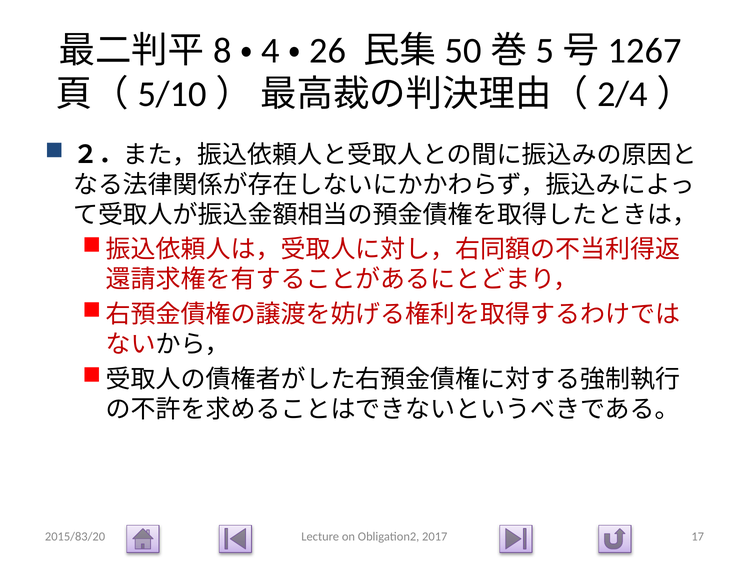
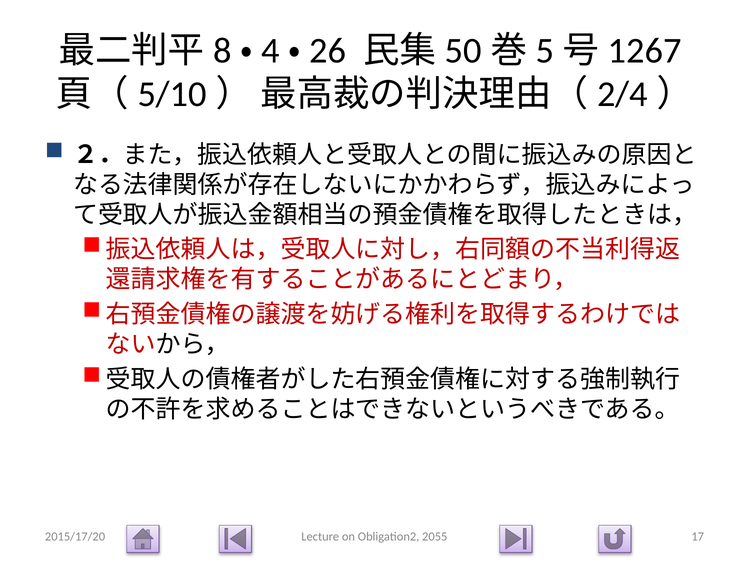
2015/83/20: 2015/83/20 -> 2015/17/20
2017: 2017 -> 2055
